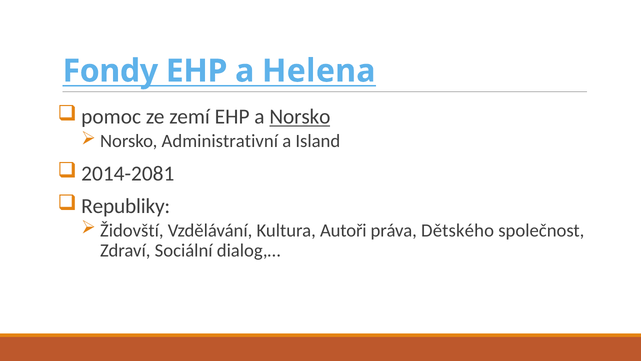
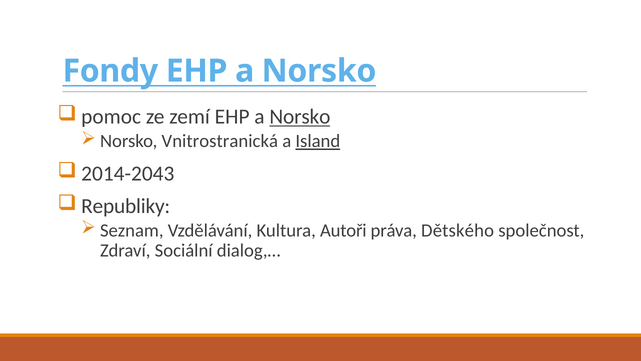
Fondy EHP a Helena: Helena -> Norsko
Administrativní: Administrativní -> Vnitrostranická
Island underline: none -> present
2014-2081: 2014-2081 -> 2014-2043
Židovští: Židovští -> Seznam
